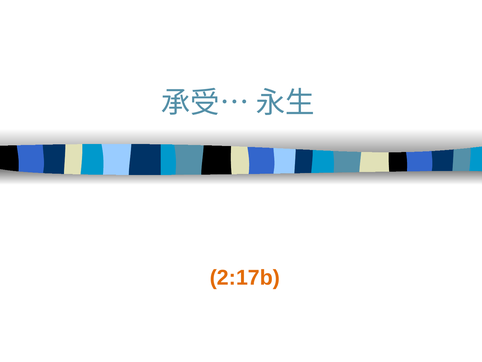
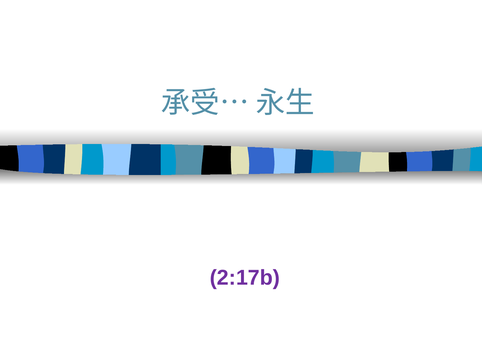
2:17b colour: orange -> purple
